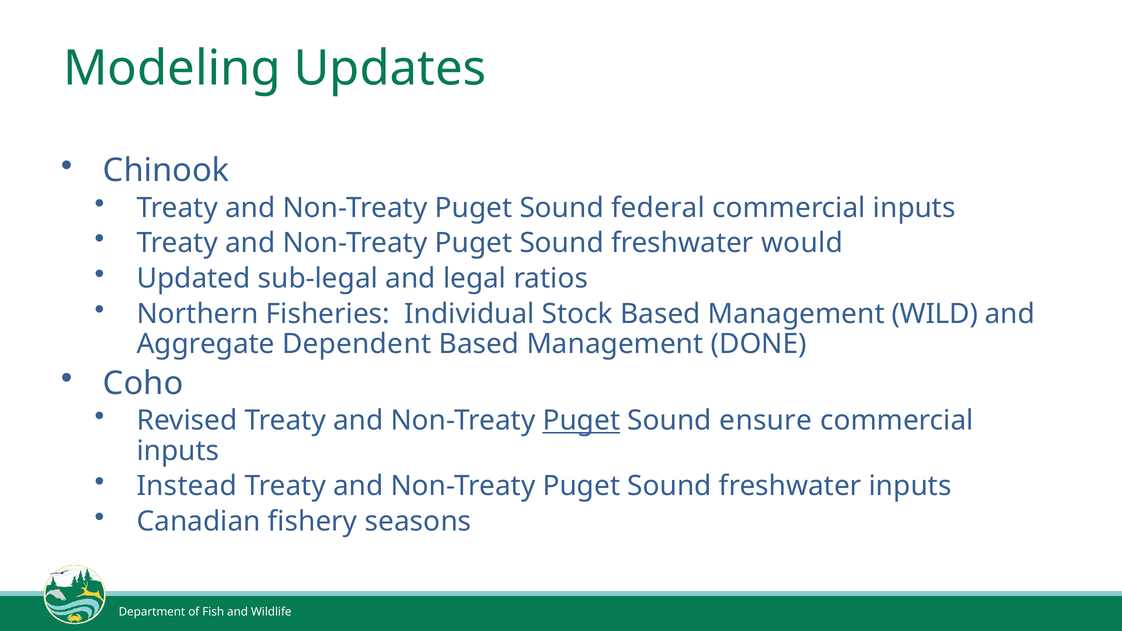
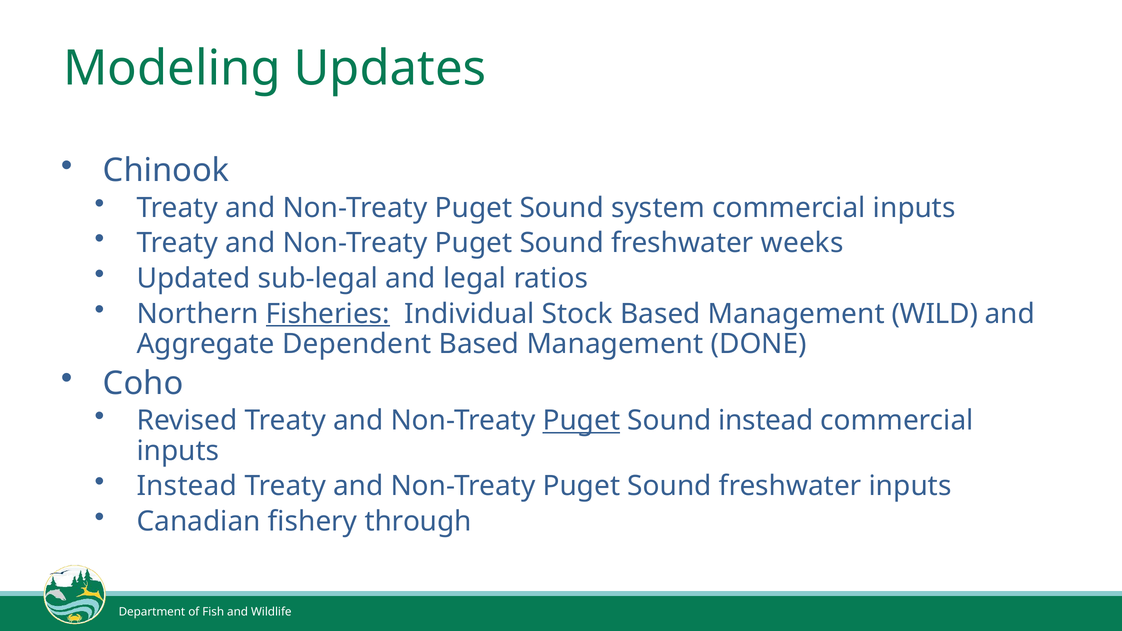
federal: federal -> system
would: would -> weeks
Fisheries underline: none -> present
Sound ensure: ensure -> instead
seasons: seasons -> through
